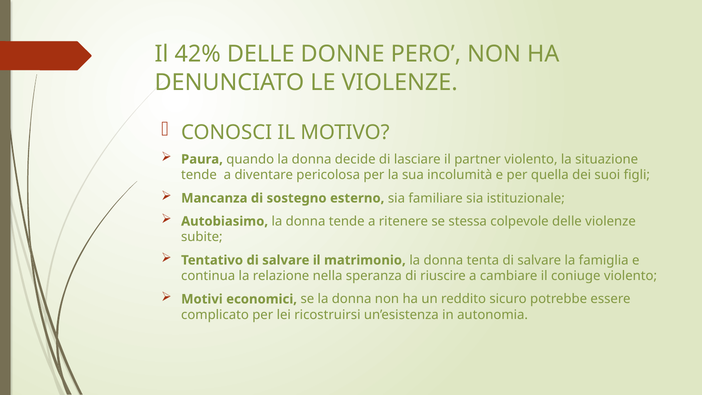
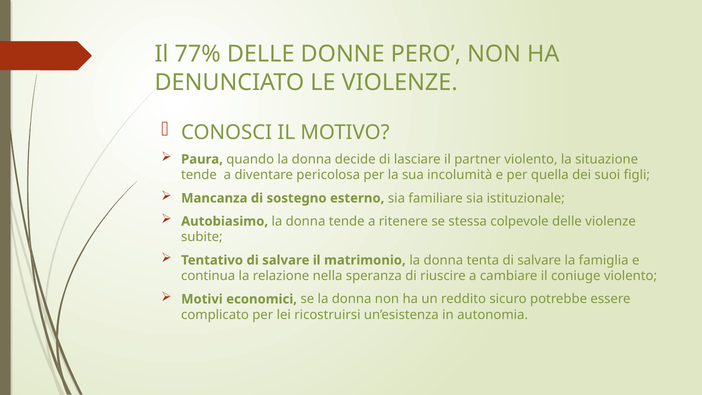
42%: 42% -> 77%
